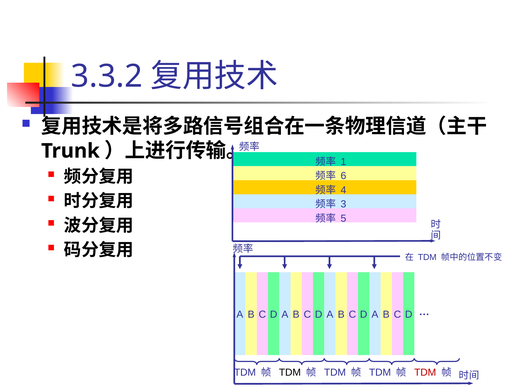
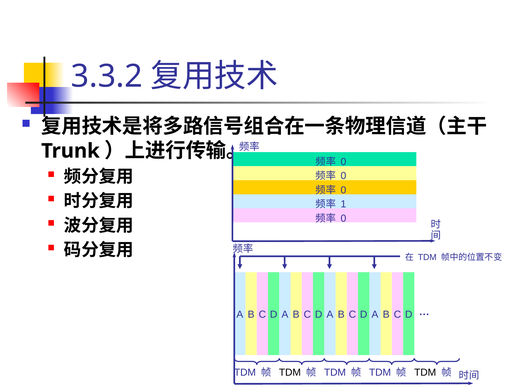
1 at (343, 161): 1 -> 0
6 at (343, 176): 6 -> 0
4 at (343, 190): 4 -> 0
3: 3 -> 1
5 at (343, 218): 5 -> 0
TDM at (425, 372) colour: red -> black
